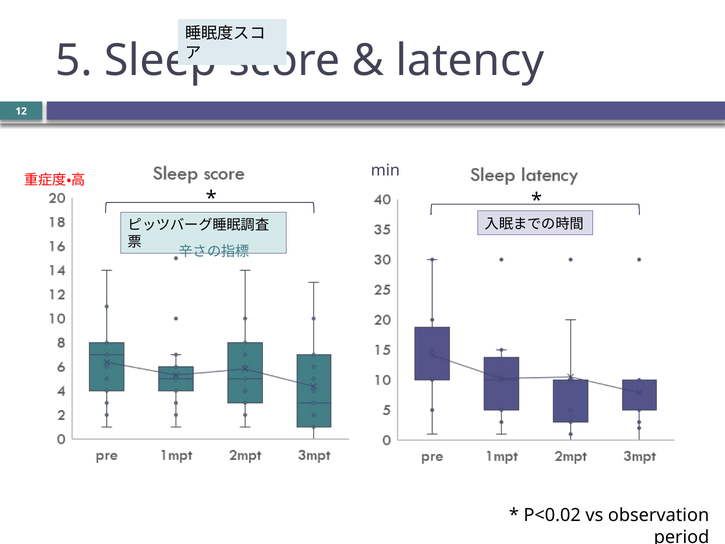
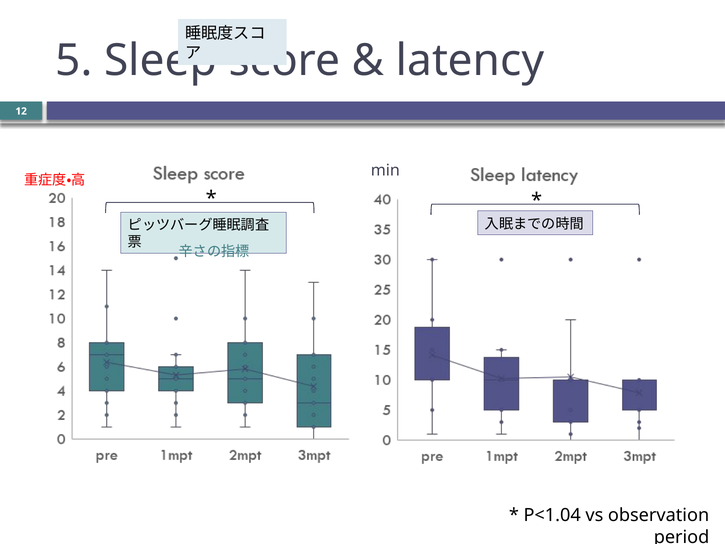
P<0.02: P<0.02 -> P<1.04
